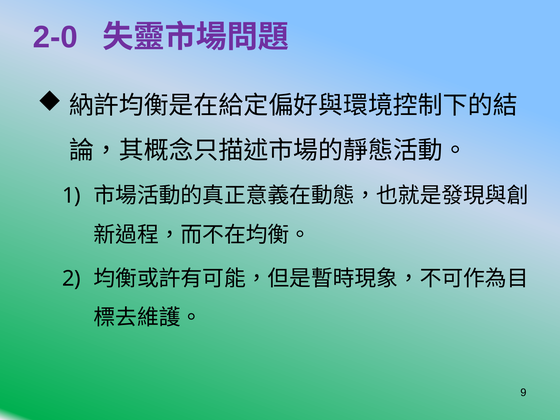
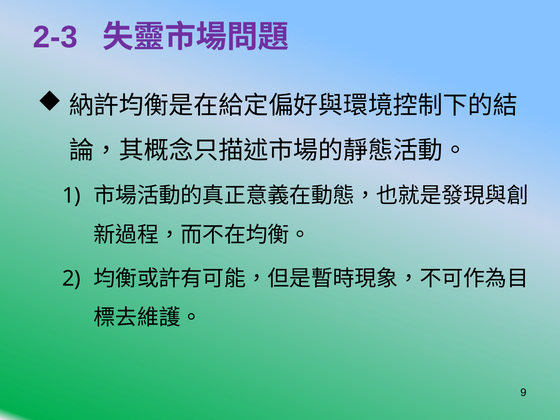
2-0: 2-0 -> 2-3
